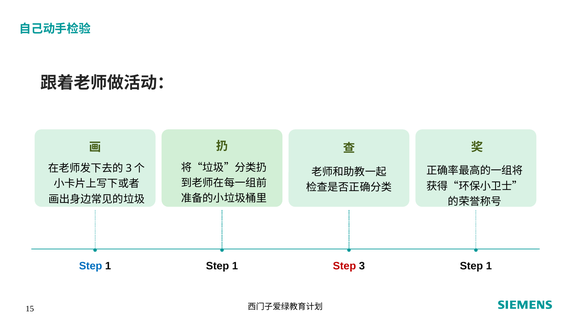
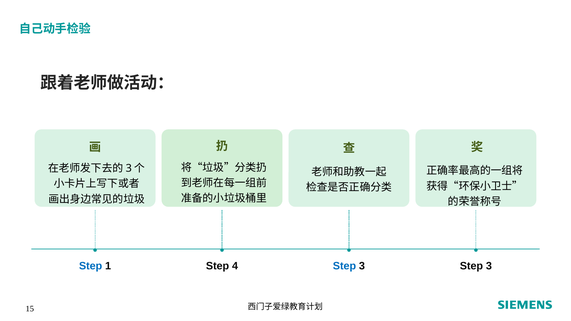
1 at (235, 266): 1 -> 4
Step at (344, 266) colour: red -> blue
1 at (489, 266): 1 -> 3
